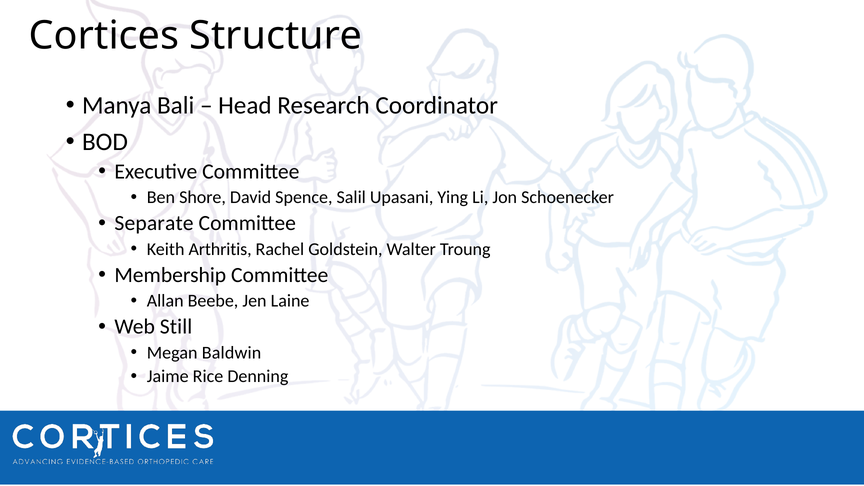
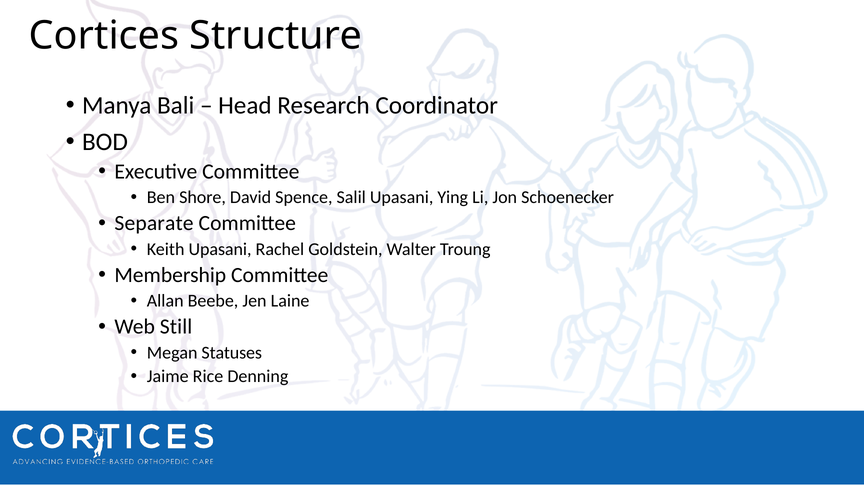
Keith Arthritis: Arthritis -> Upasani
Baldwin: Baldwin -> Statuses
